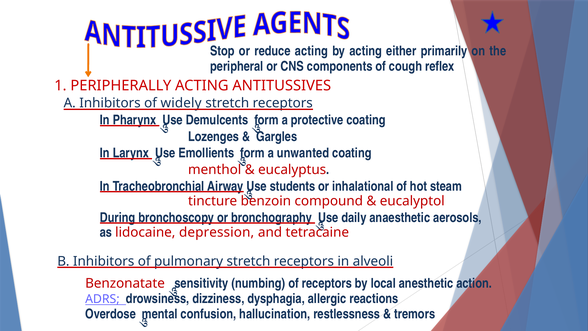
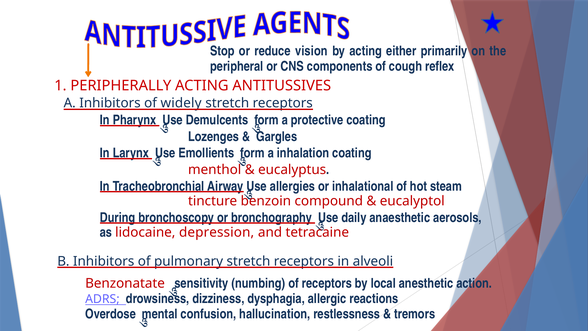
reduce acting: acting -> vision
unwanted: unwanted -> inhalation
students: students -> allergies
